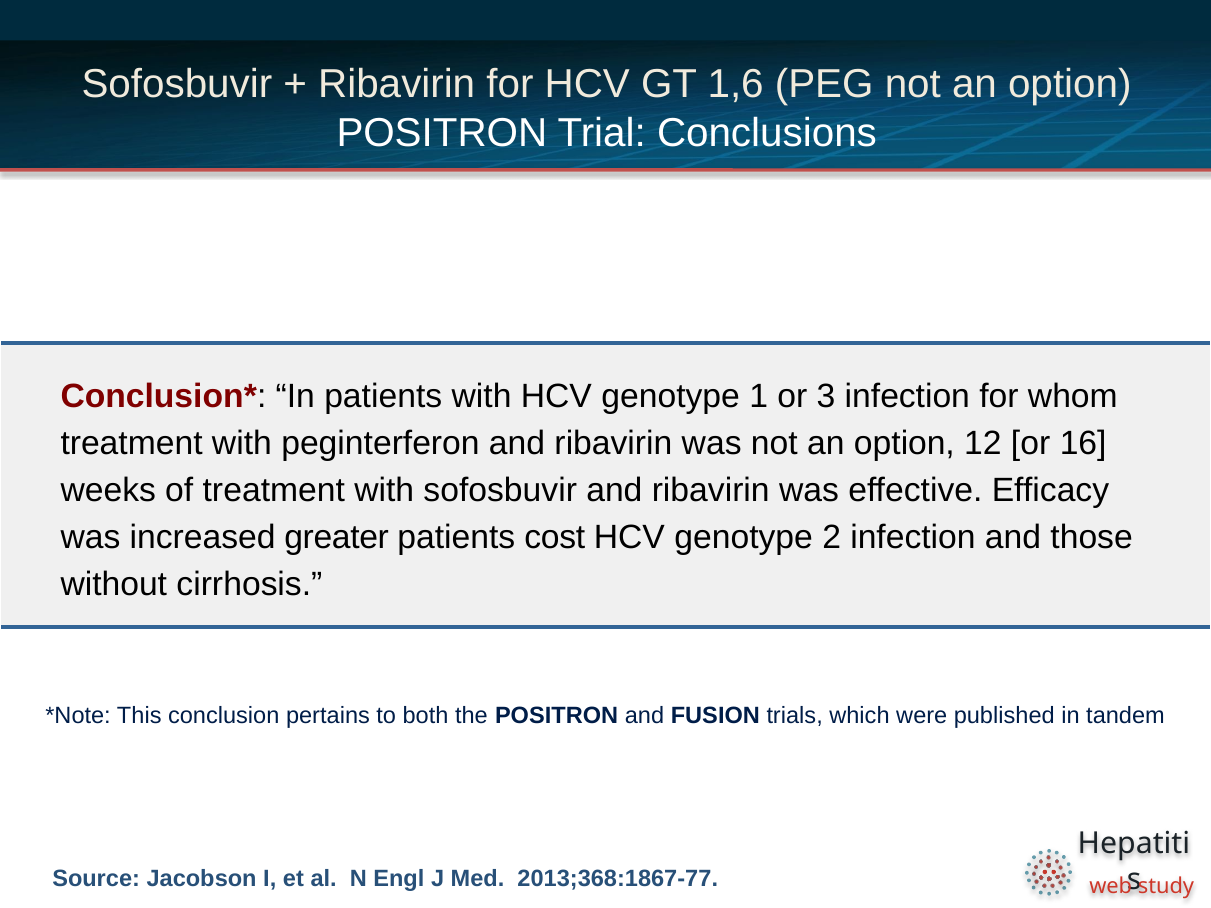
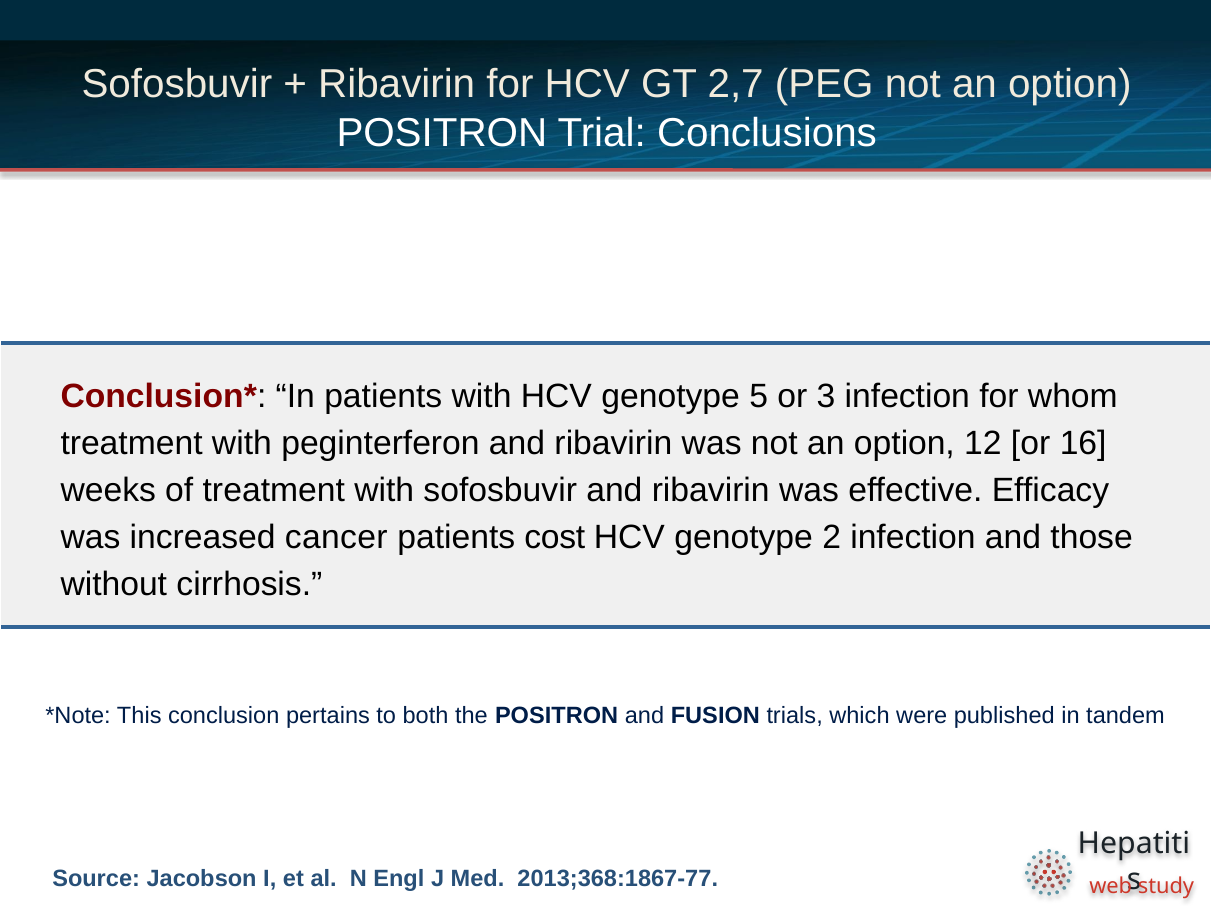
1,6: 1,6 -> 2,7
1: 1 -> 5
greater: greater -> cancer
